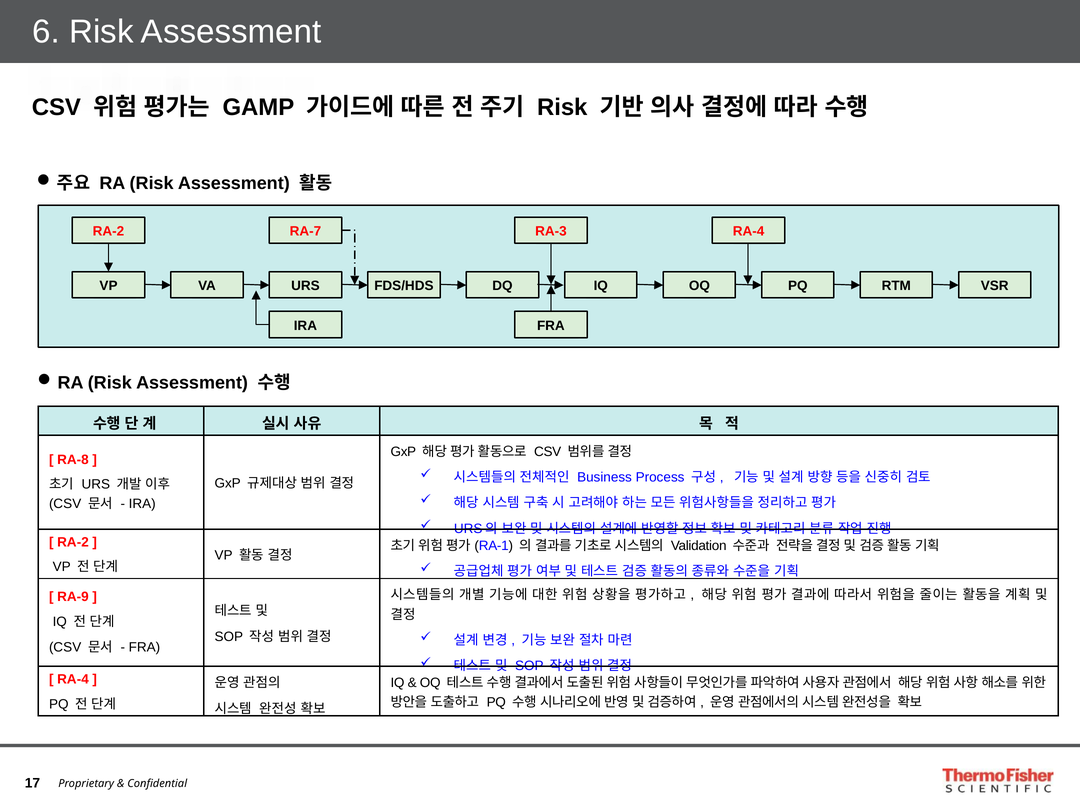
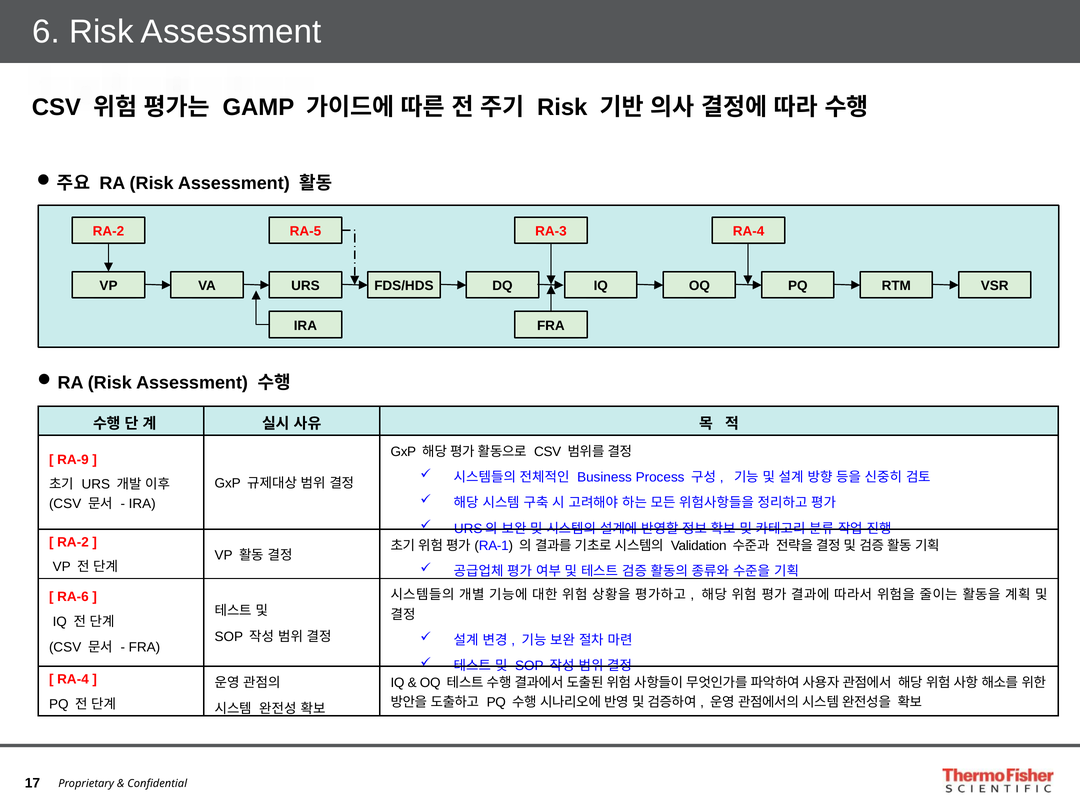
RA-7: RA-7 -> RA-5
RA-8: RA-8 -> RA-9
RA-9: RA-9 -> RA-6
